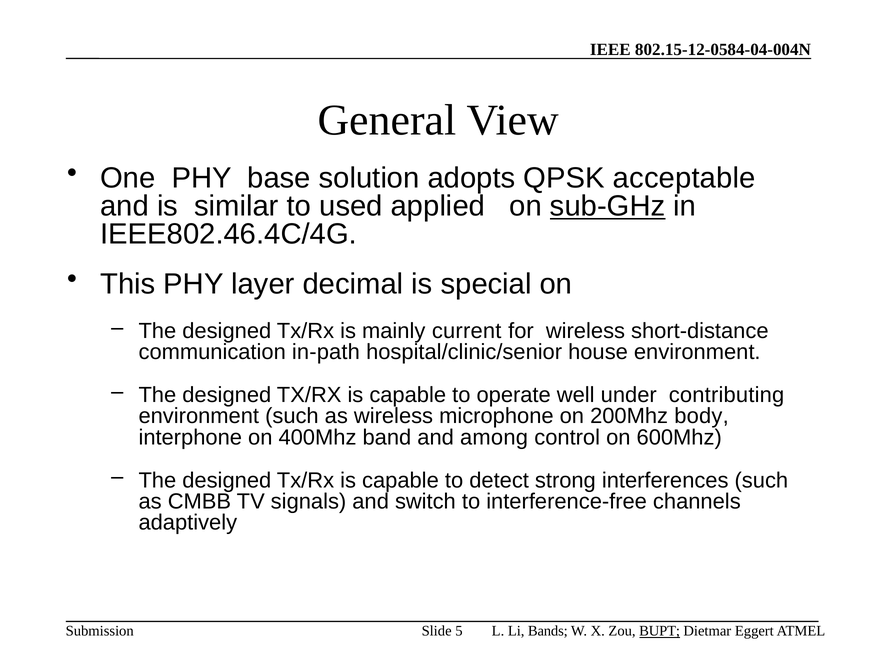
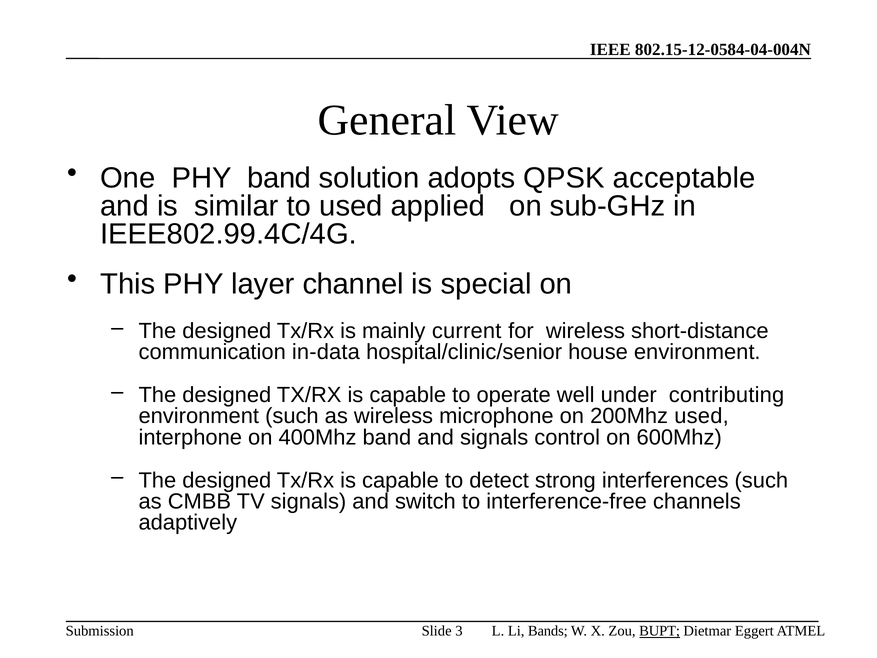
PHY base: base -> band
sub-GHz underline: present -> none
IEEE802.46.4C/4G: IEEE802.46.4C/4G -> IEEE802.99.4C/4G
decimal: decimal -> channel
in-path: in-path -> in-data
200Mhz body: body -> used
and among: among -> signals
5: 5 -> 3
